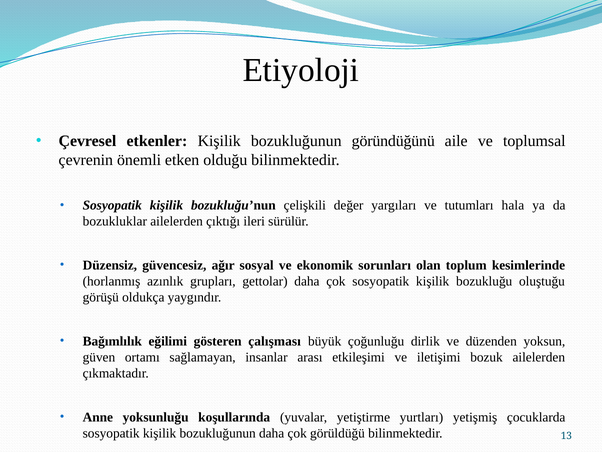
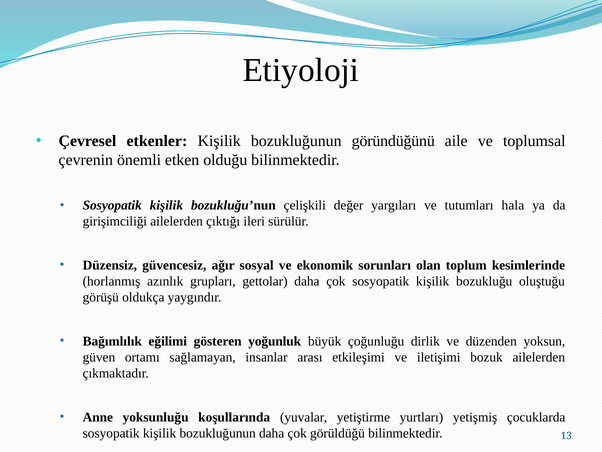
bozukluklar: bozukluklar -> girişimciliği
çalışması: çalışması -> yoğunluk
